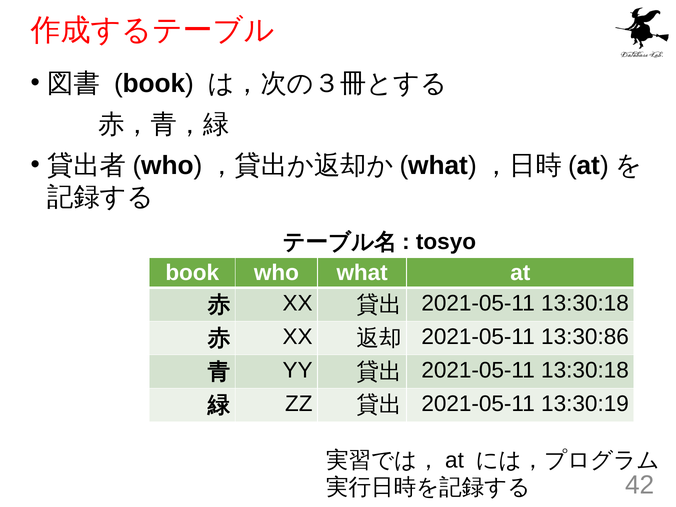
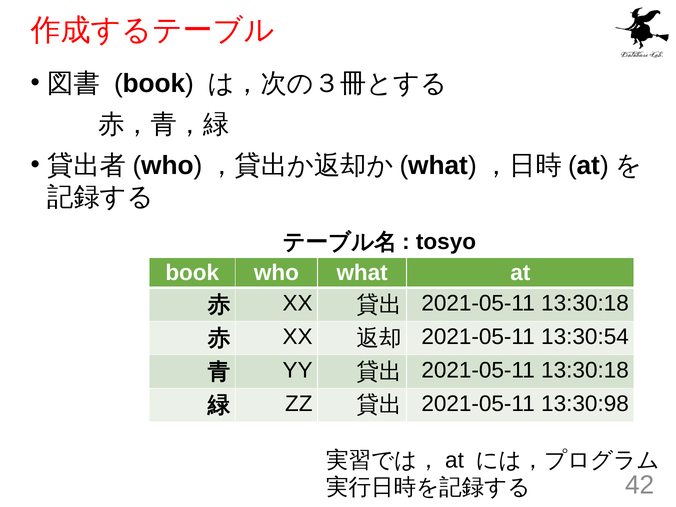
13:30:86: 13:30:86 -> 13:30:54
13:30:19: 13:30:19 -> 13:30:98
